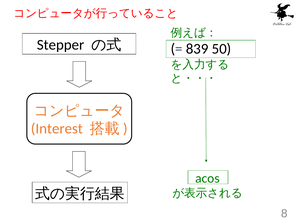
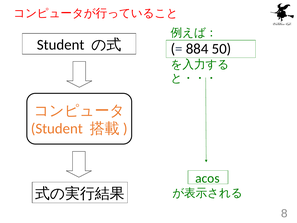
Stepper at (61, 45): Stepper -> Student
839: 839 -> 884
Interest at (57, 129): Interest -> Student
